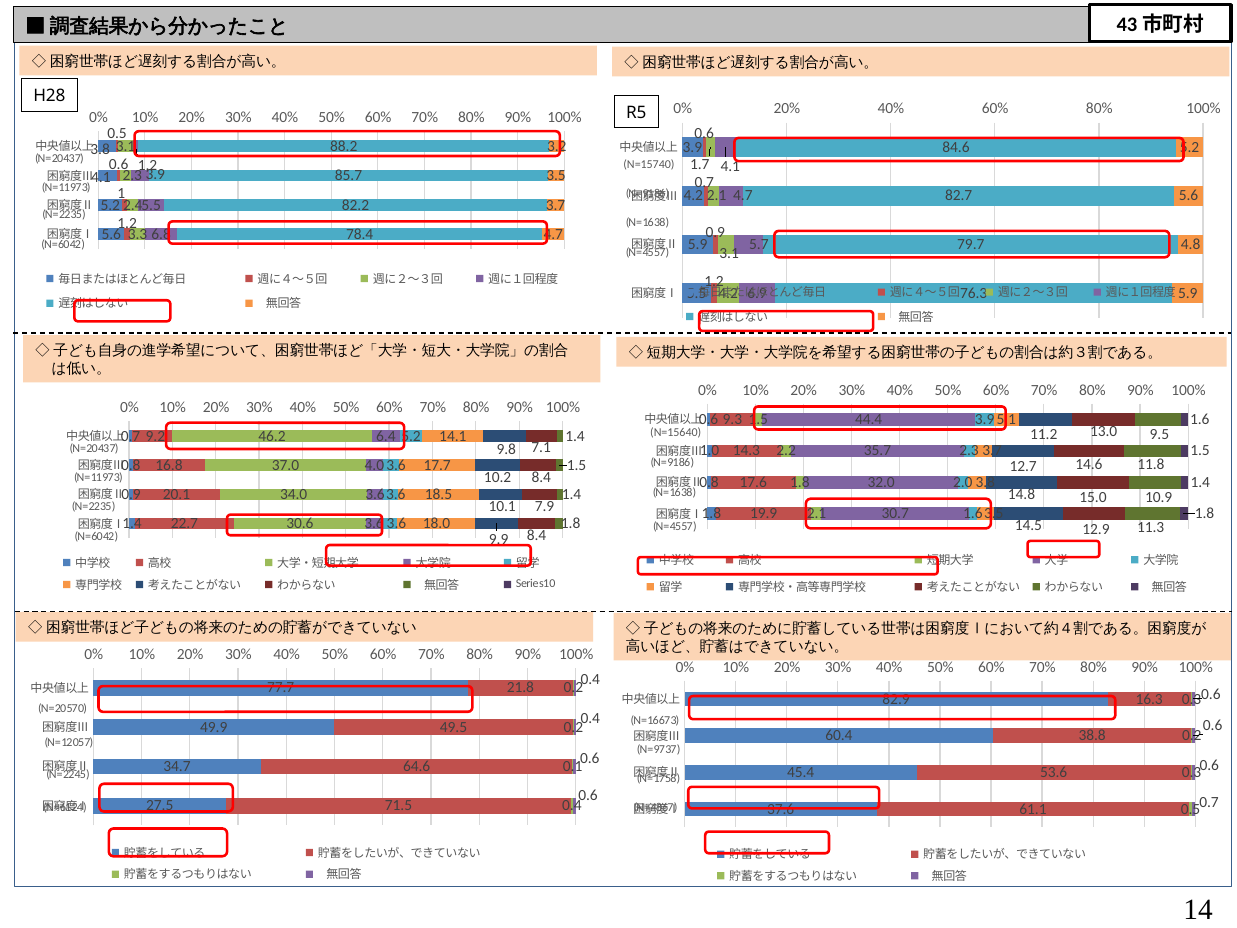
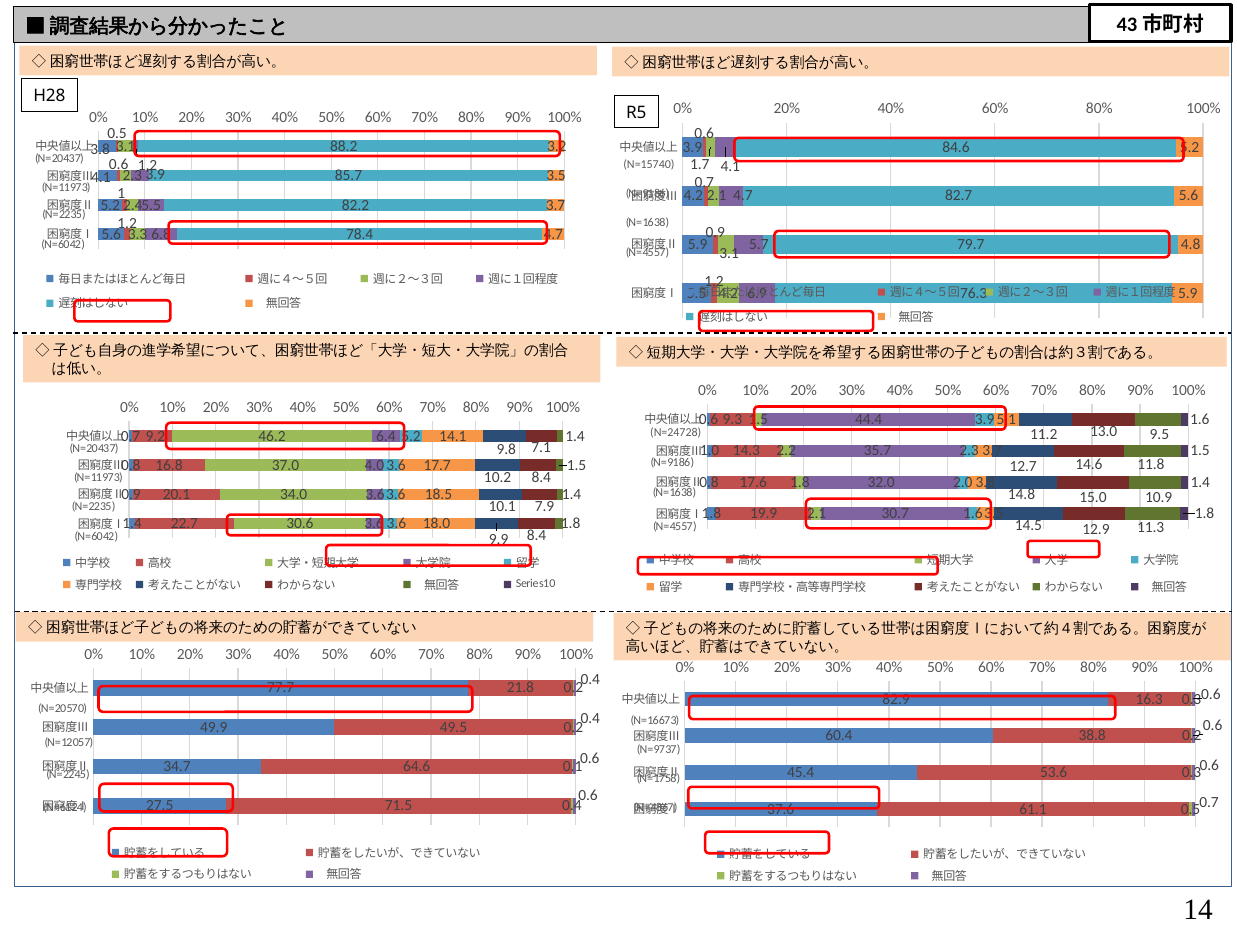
N=15640: N=15640 -> N=24728
